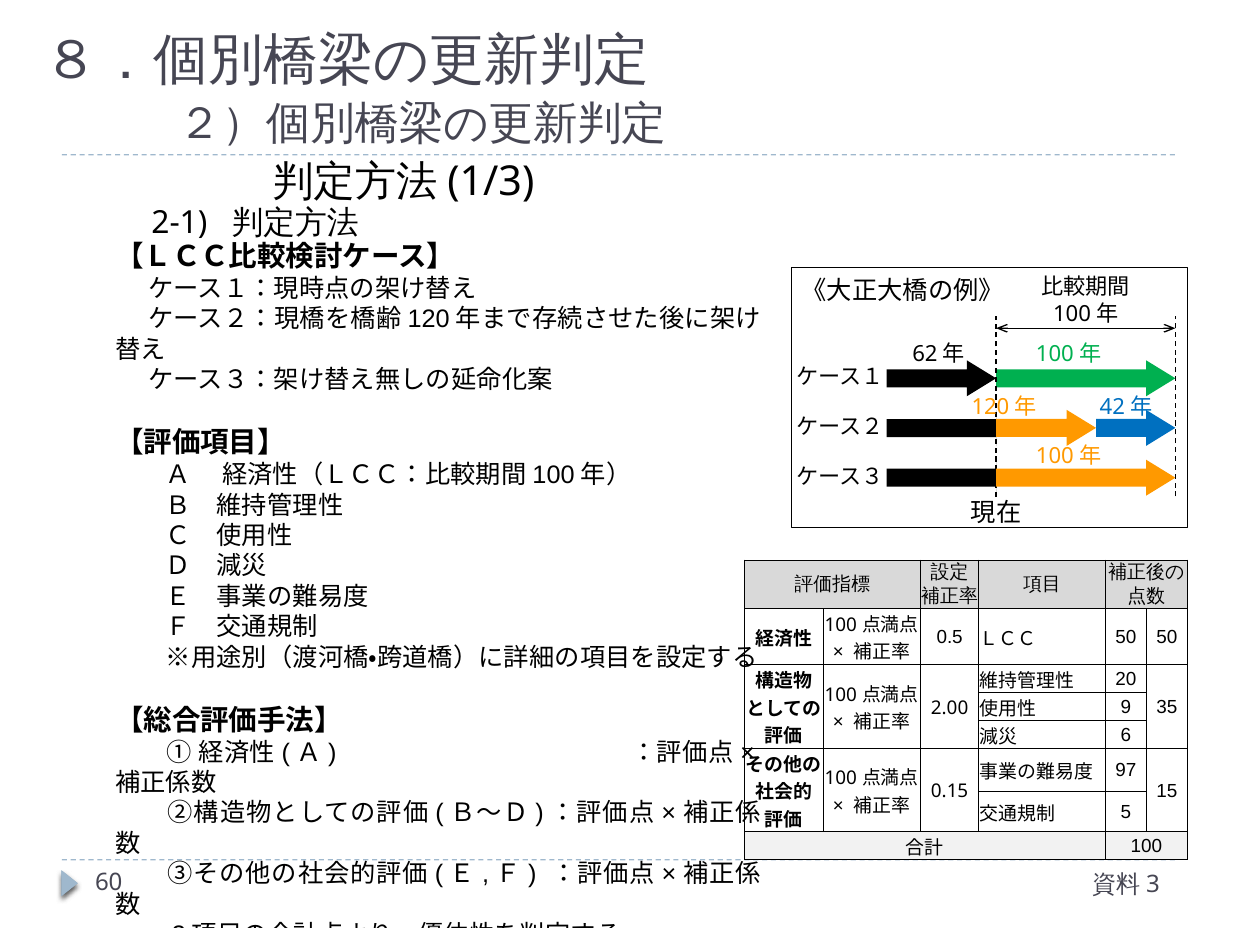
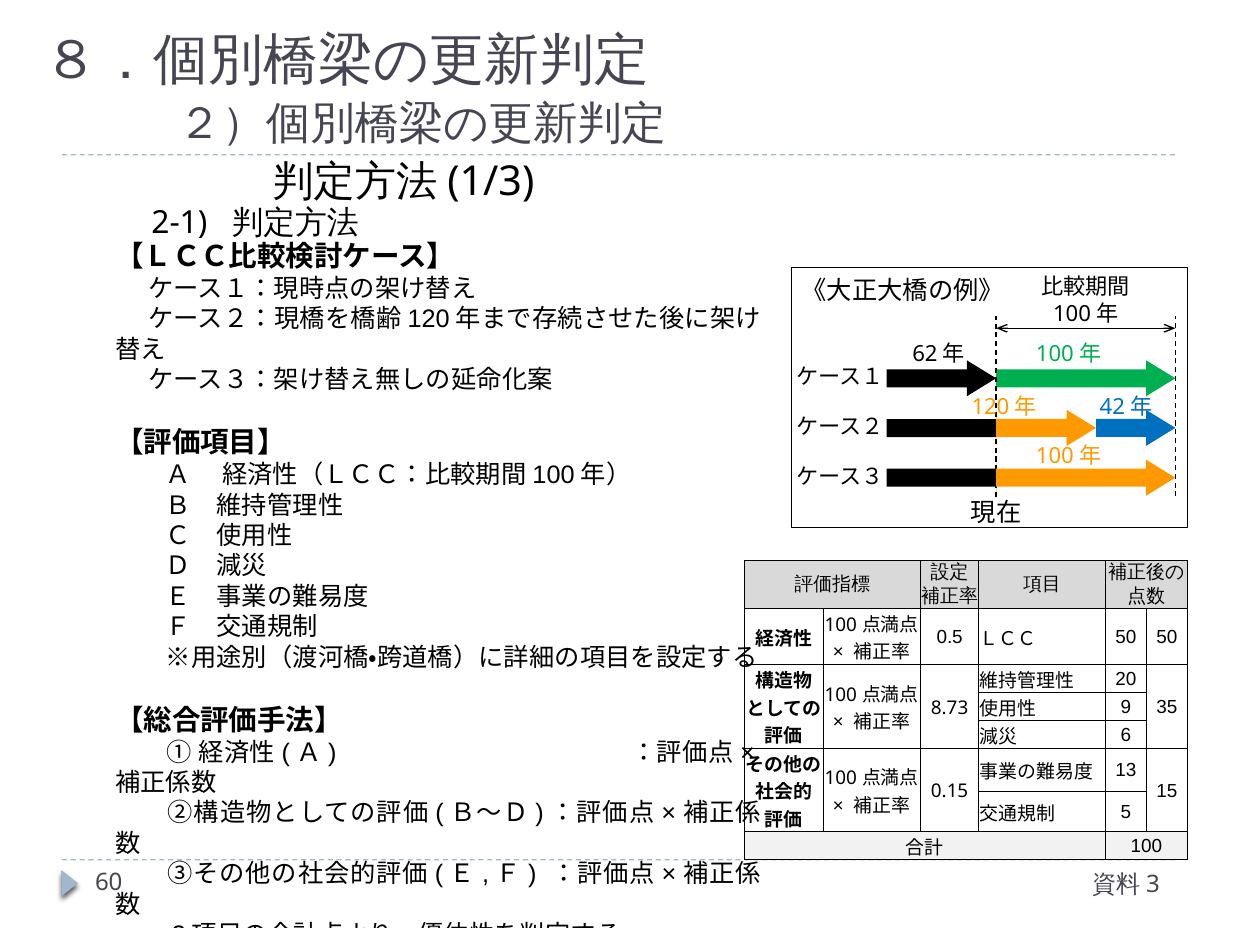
2.00: 2.00 -> 8.73
97: 97 -> 13
